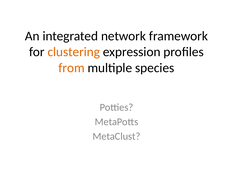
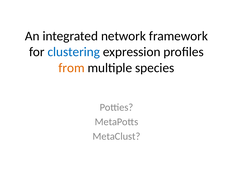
clustering colour: orange -> blue
